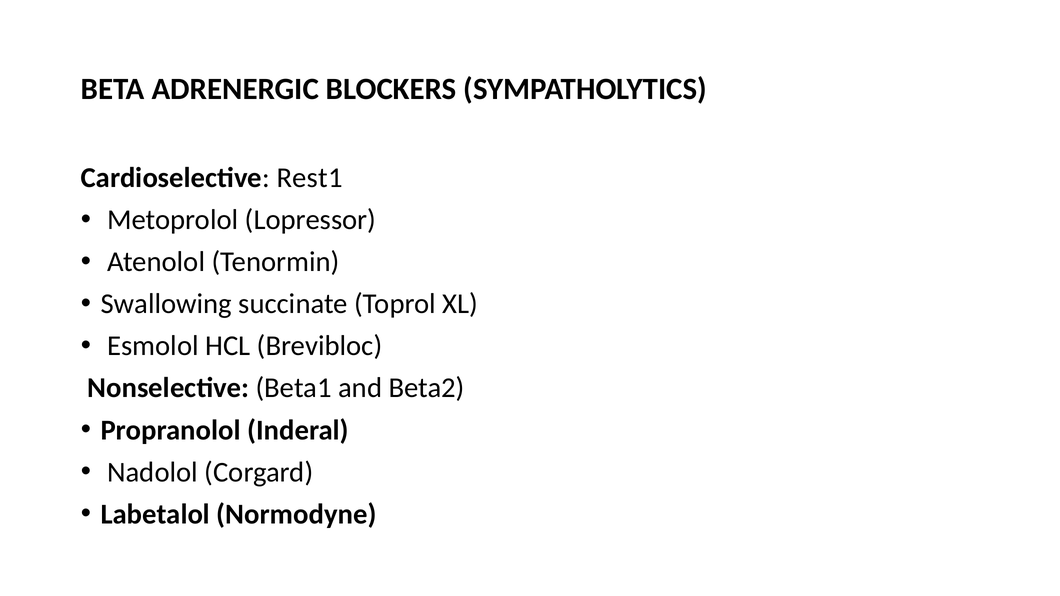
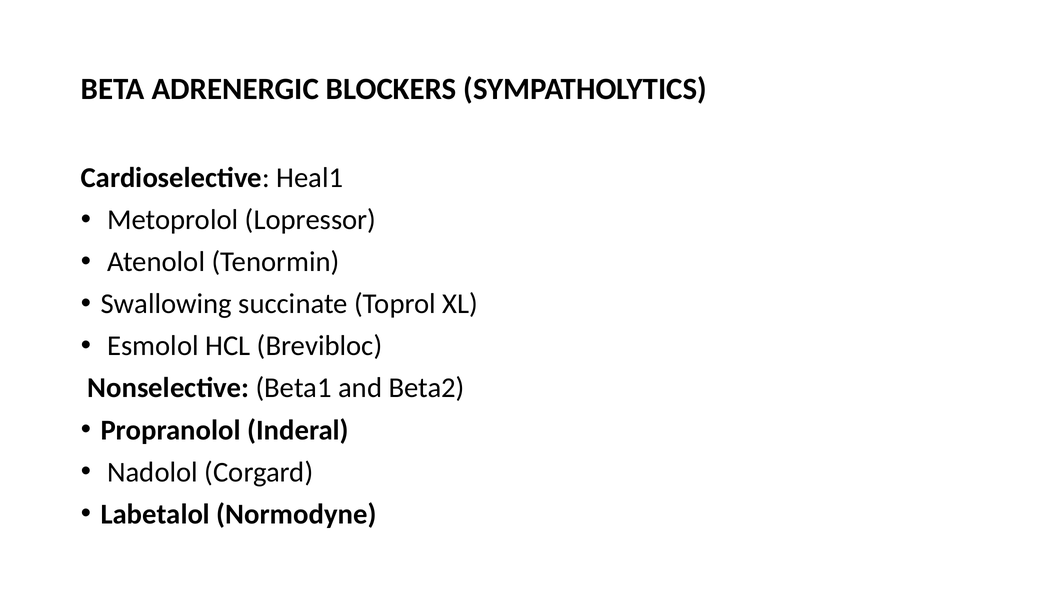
Rest1: Rest1 -> Heal1
